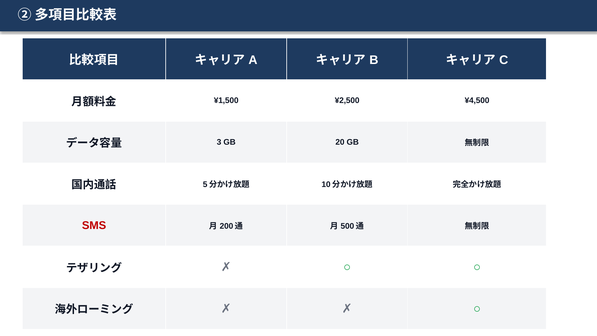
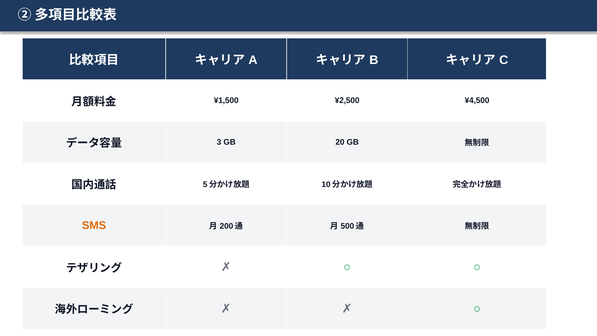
SMS colour: red -> orange
